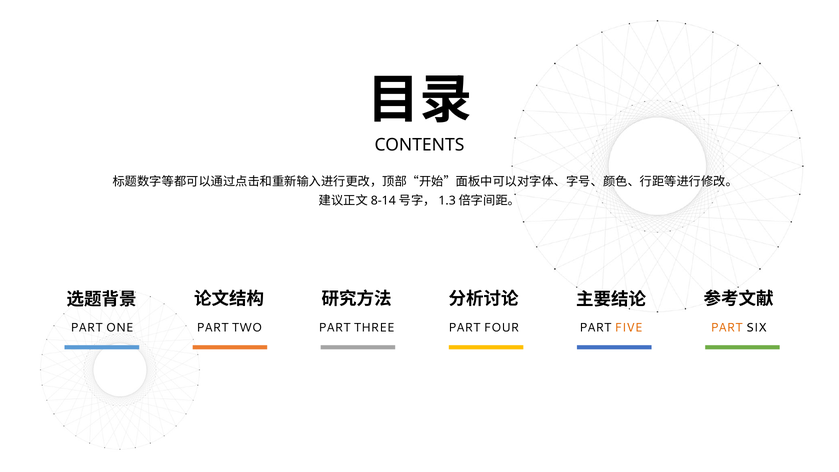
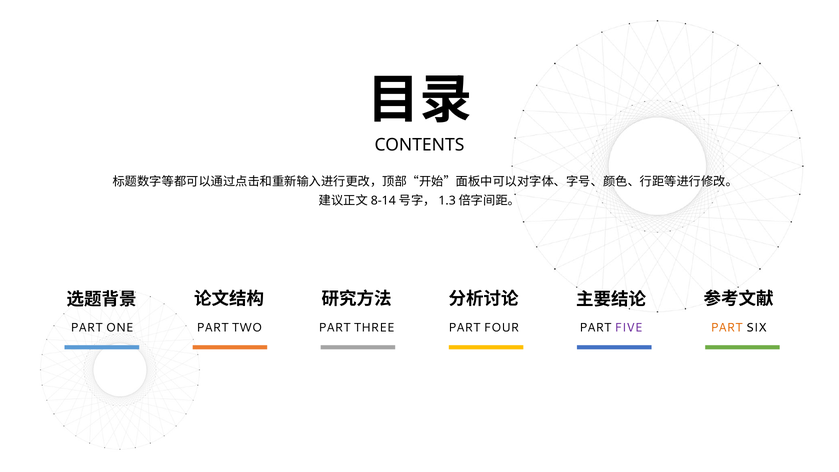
FIVE colour: orange -> purple
